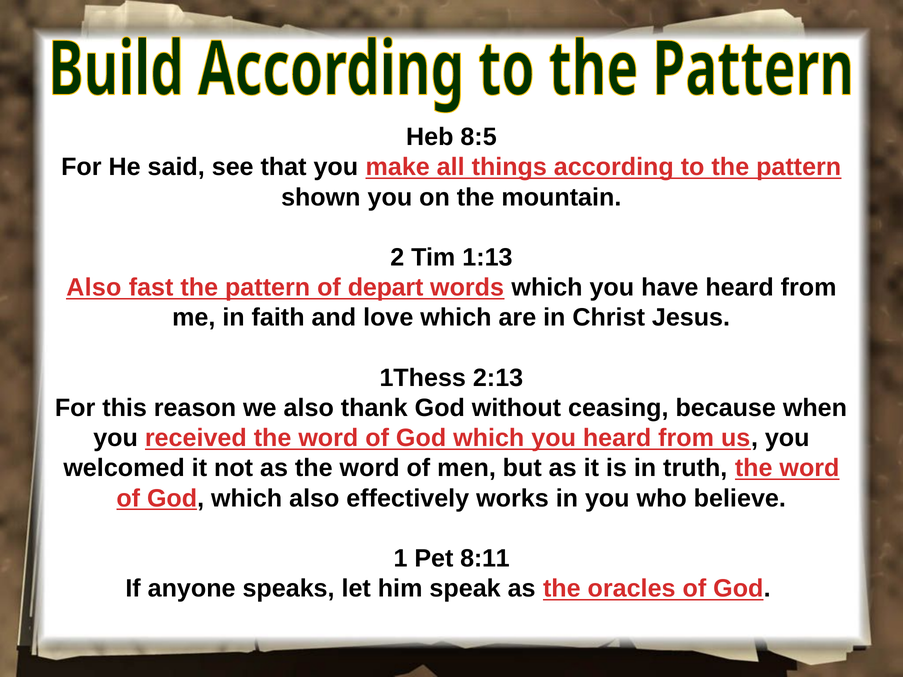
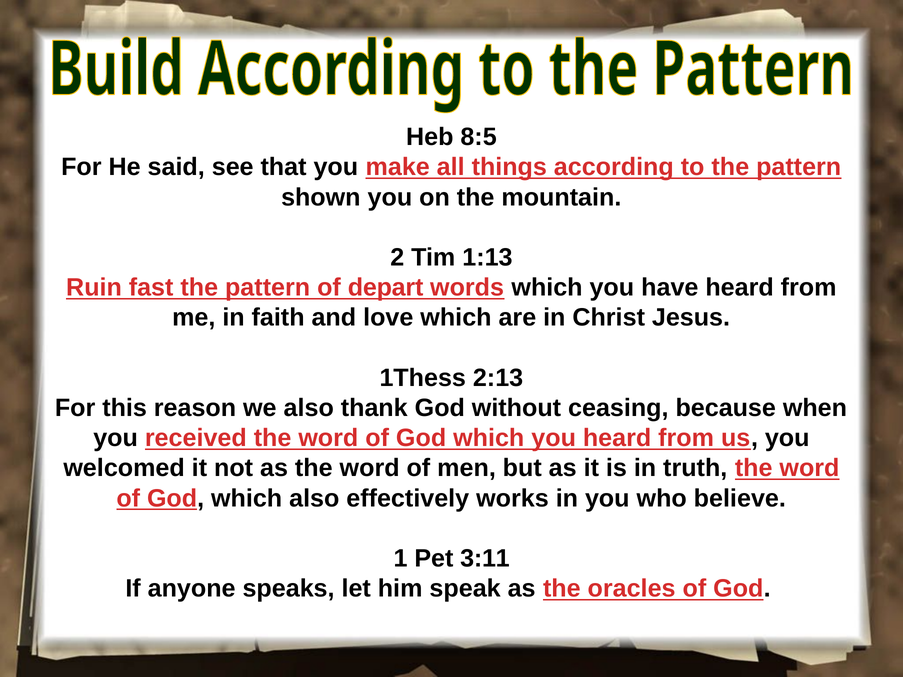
Also at (94, 288): Also -> Ruin
8:11: 8:11 -> 3:11
